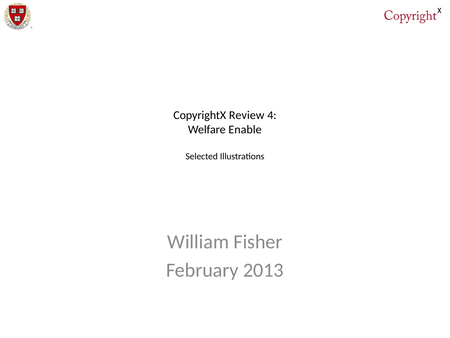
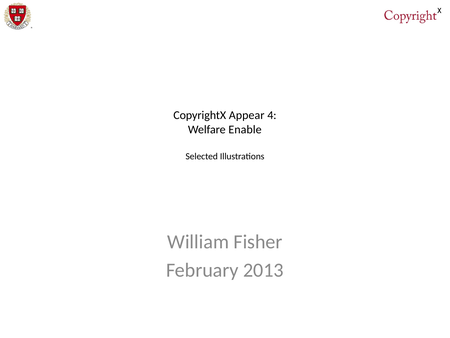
Review: Review -> Appear
